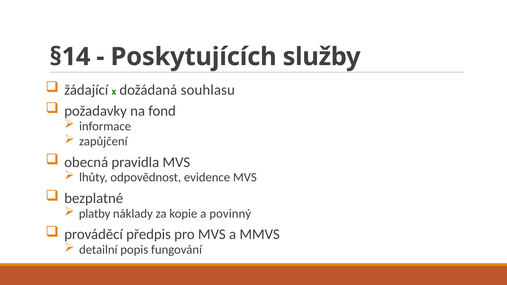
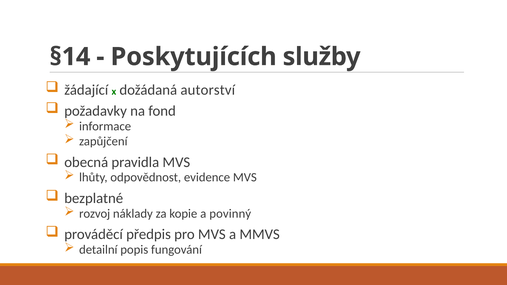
souhlasu: souhlasu -> autorství
platby: platby -> rozvoj
